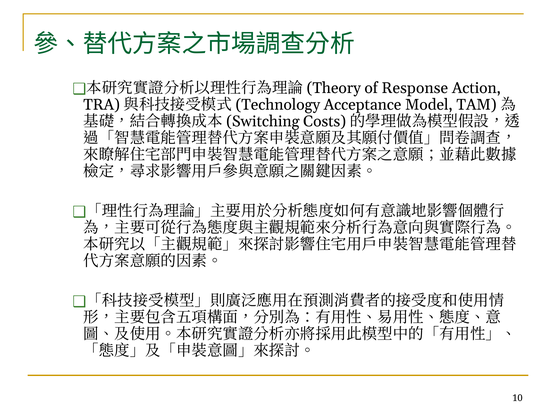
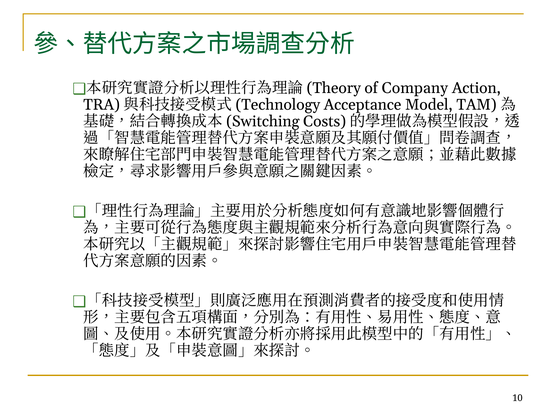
Response: Response -> Company
